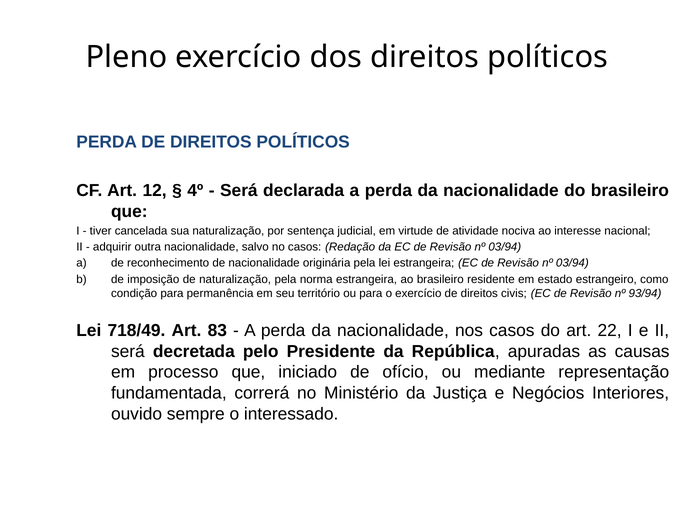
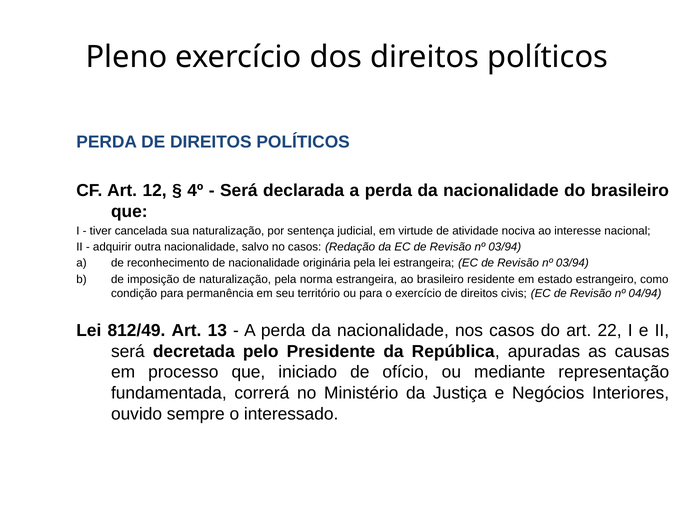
93/94: 93/94 -> 04/94
718/49: 718/49 -> 812/49
83: 83 -> 13
